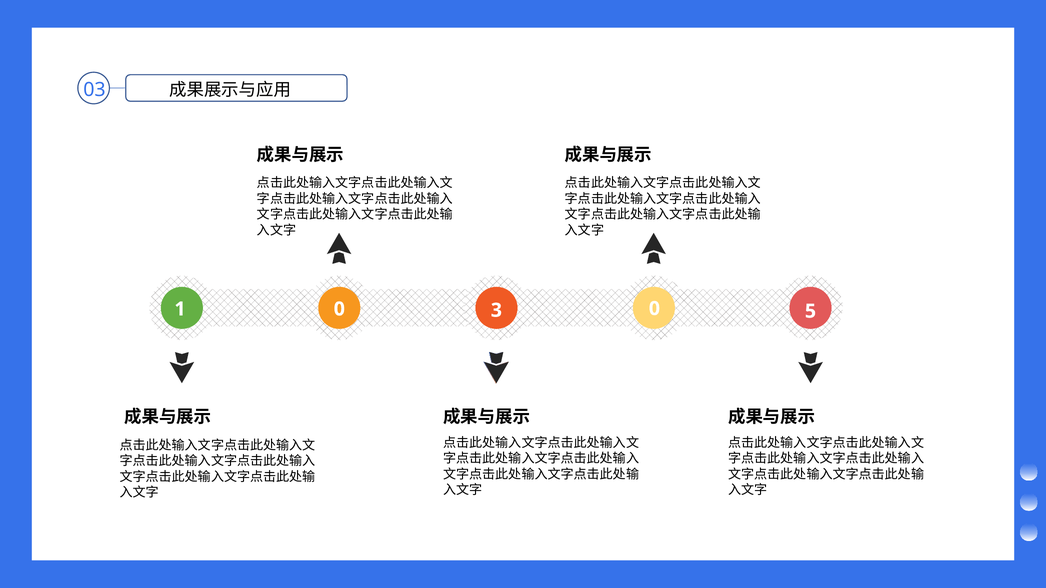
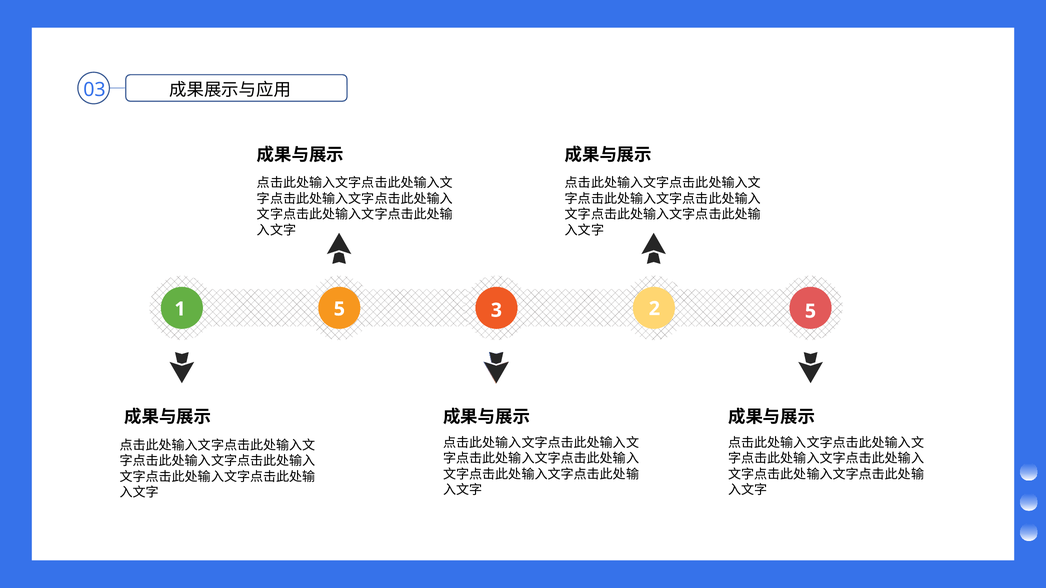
1 0: 0 -> 5
3 0: 0 -> 2
